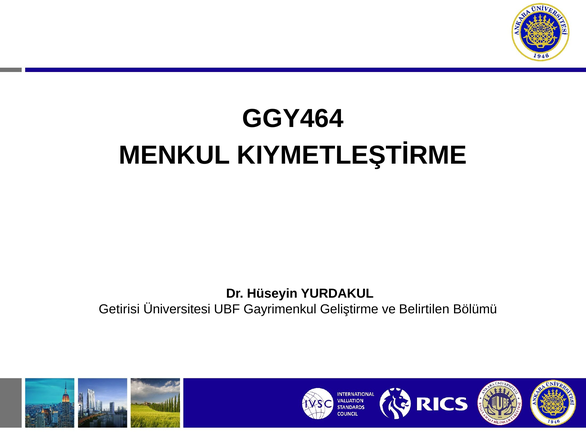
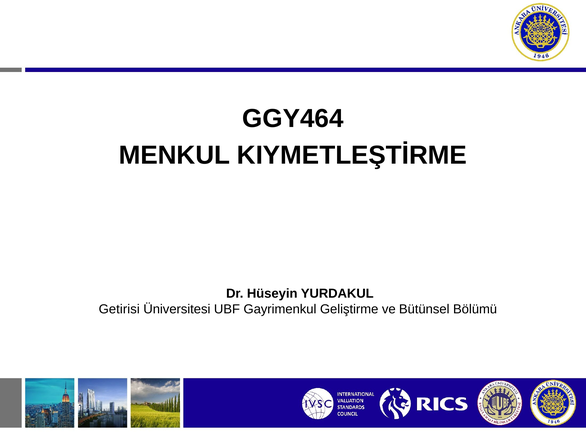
Belirtilen: Belirtilen -> Bütünsel
